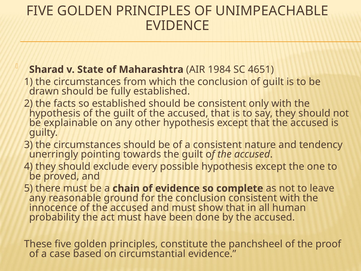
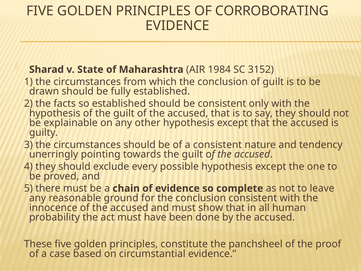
UNIMPEACHABLE: UNIMPEACHABLE -> CORROBORATING
4651: 4651 -> 3152
